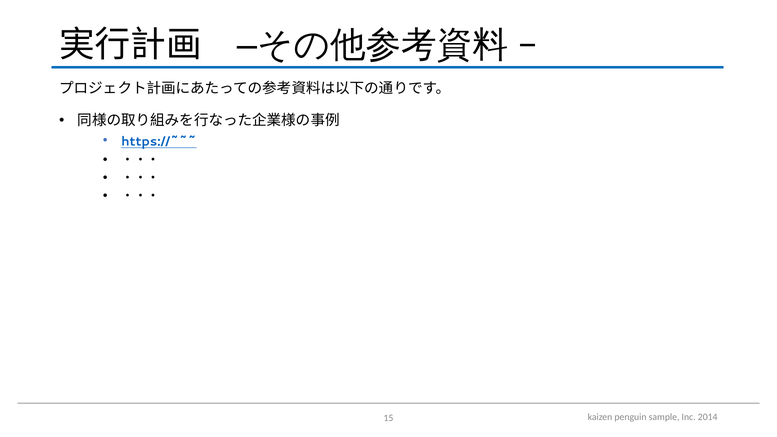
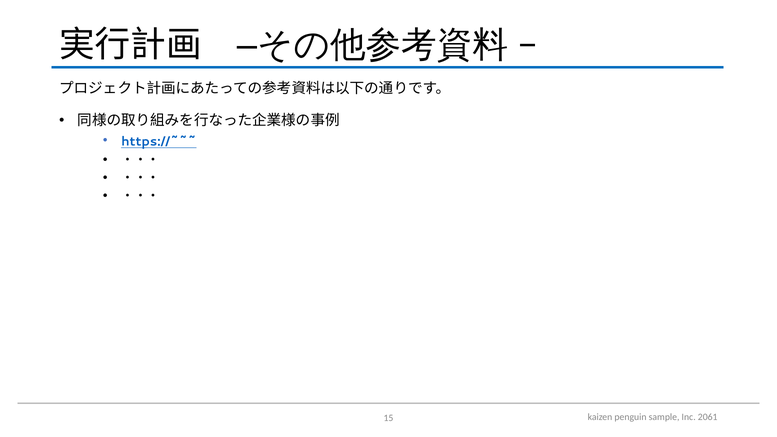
2014: 2014 -> 2061
